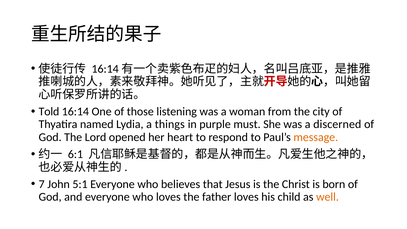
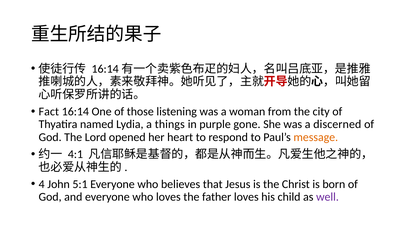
Told: Told -> Fact
must: must -> gone
6:1: 6:1 -> 4:1
7: 7 -> 4
well colour: orange -> purple
